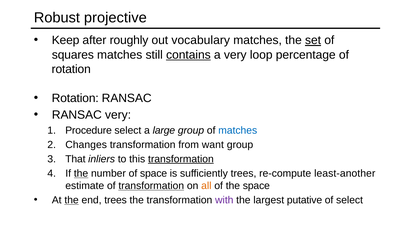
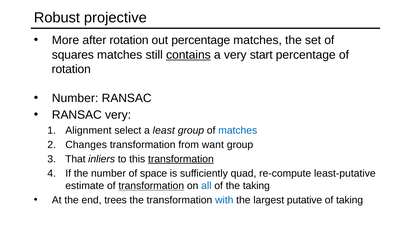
Keep: Keep -> More
after roughly: roughly -> rotation
out vocabulary: vocabulary -> percentage
set underline: present -> none
loop: loop -> start
Rotation at (75, 98): Rotation -> Number
Procedure: Procedure -> Alignment
large: large -> least
the at (81, 174) underline: present -> none
sufficiently trees: trees -> quad
least-another: least-another -> least-putative
all colour: orange -> blue
the space: space -> taking
the at (72, 200) underline: present -> none
with colour: purple -> blue
of select: select -> taking
